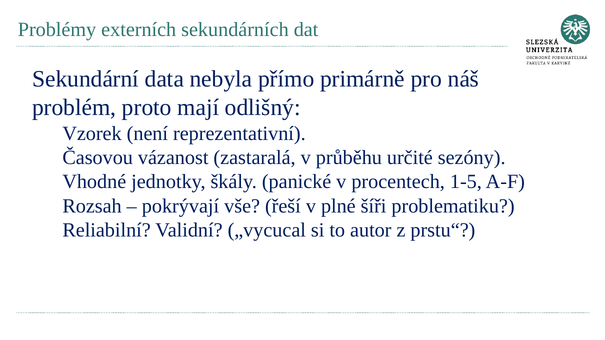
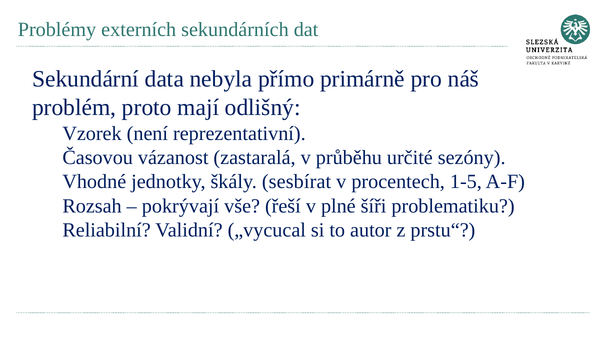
panické: panické -> sesbírat
